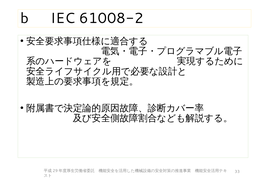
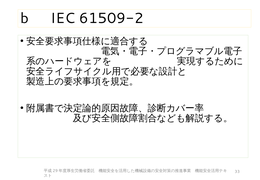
61008-2: 61008-2 -> 61509-2
